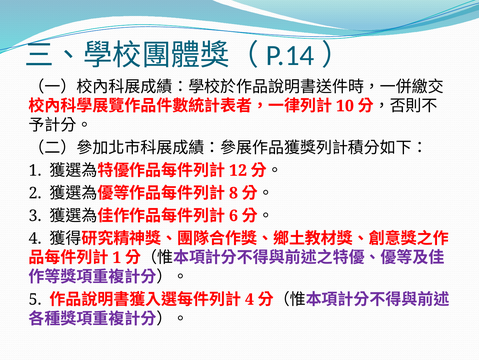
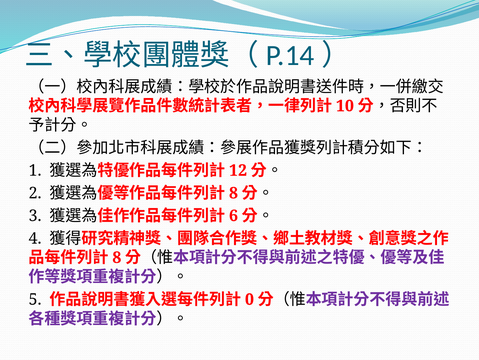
1 at (117, 257): 1 -> 8
4 at (249, 299): 4 -> 0
